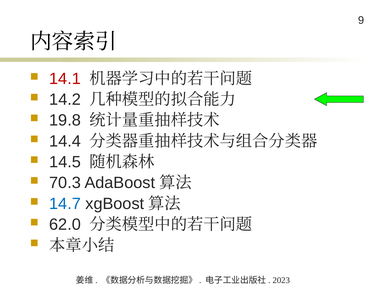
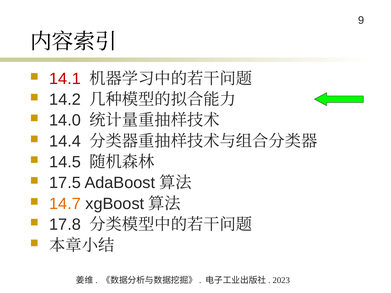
19.8: 19.8 -> 14.0
70.3: 70.3 -> 17.5
14.7 colour: blue -> orange
62.0: 62.0 -> 17.8
